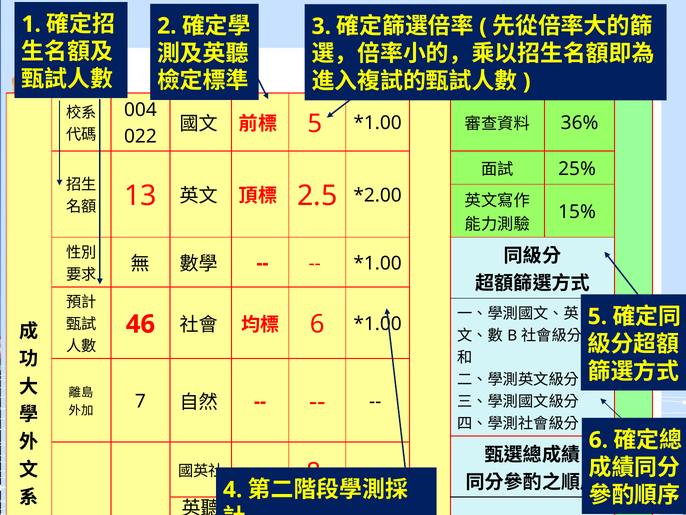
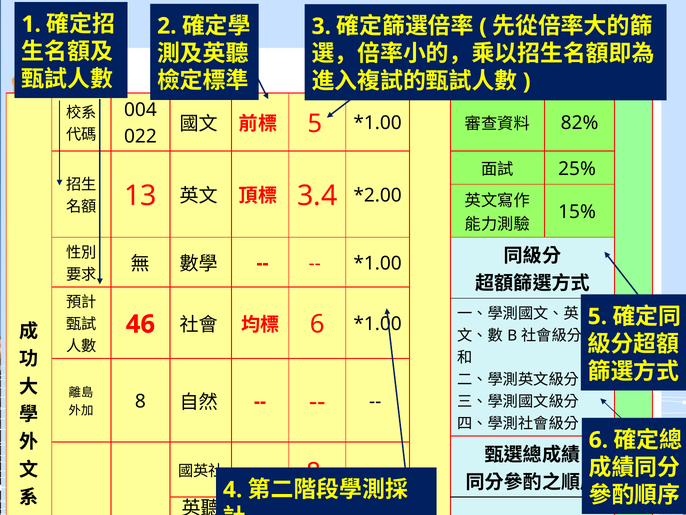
36%: 36% -> 82%
2.5: 2.5 -> 3.4
7 at (140, 401): 7 -> 8
